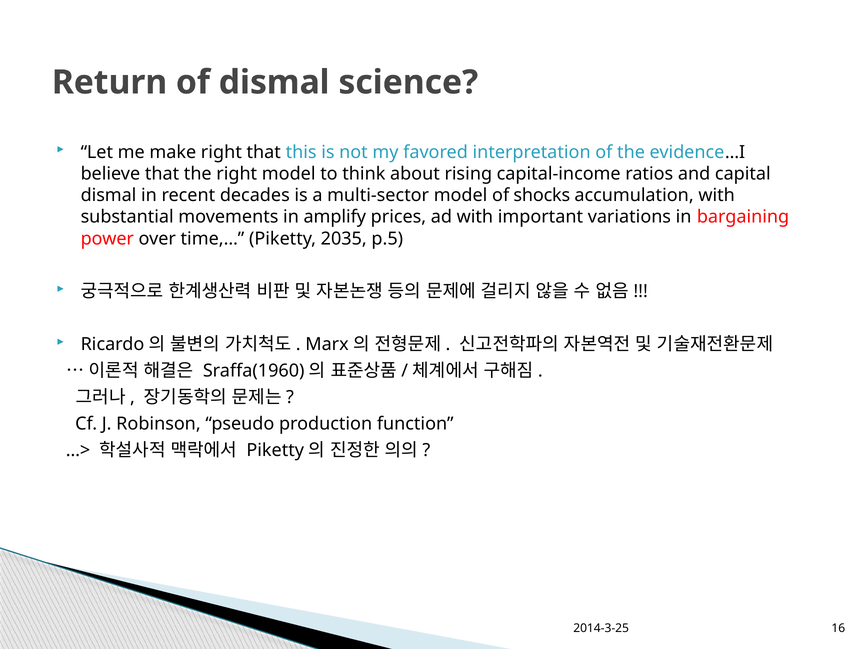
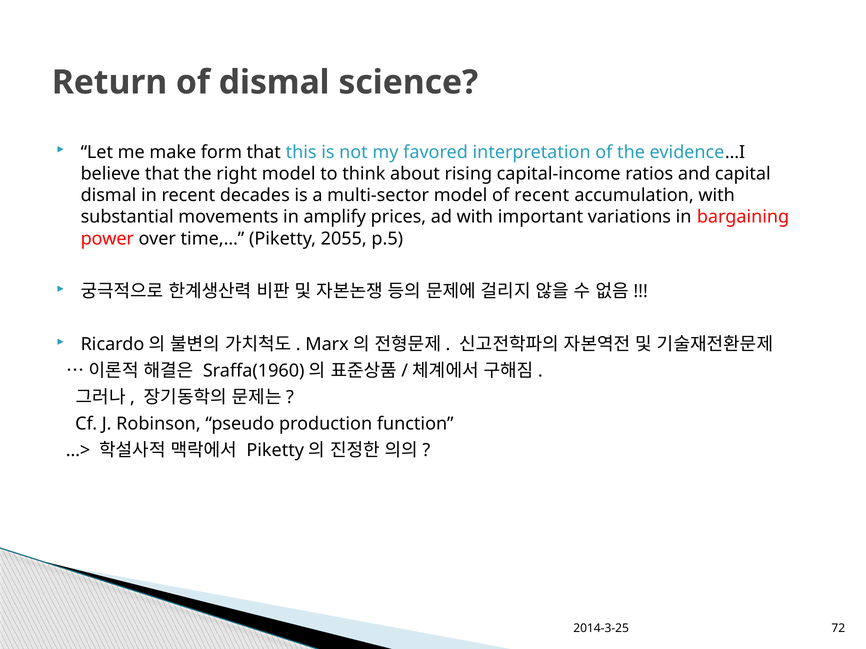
make right: right -> form
of shocks: shocks -> recent
2035: 2035 -> 2055
16: 16 -> 72
